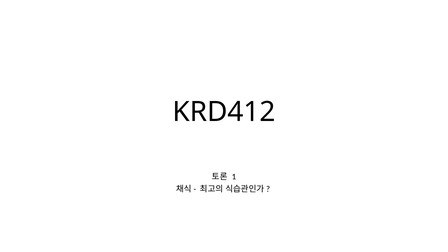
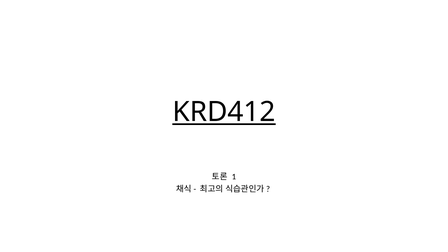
KRD412 underline: none -> present
